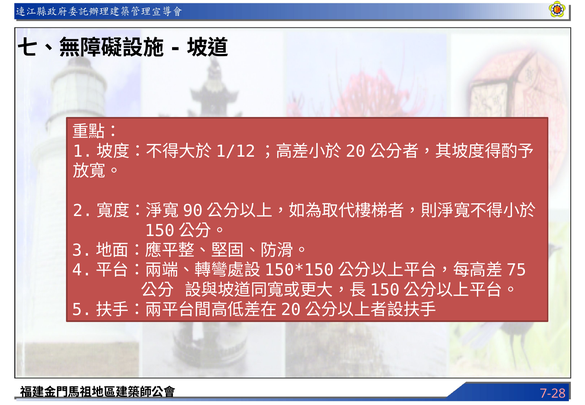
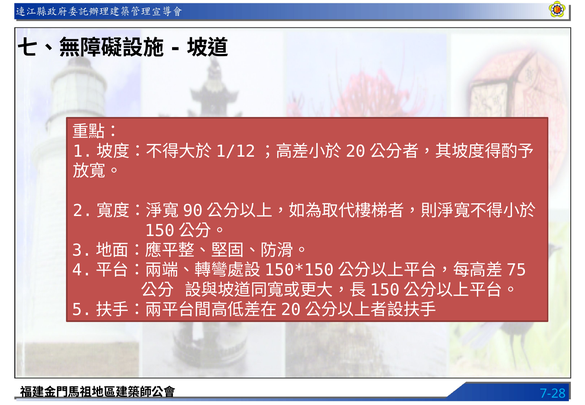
7-28 colour: pink -> light blue
